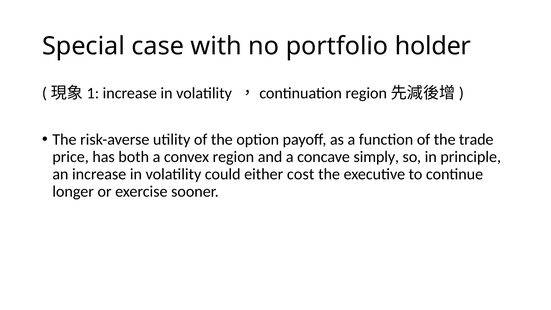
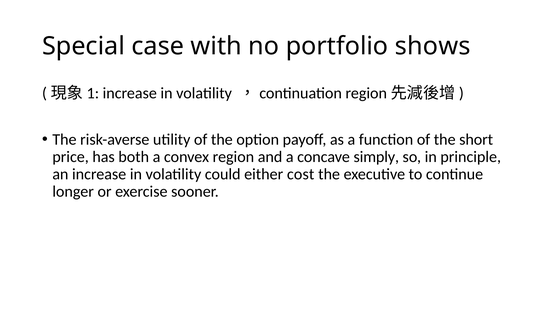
holder: holder -> shows
trade: trade -> short
